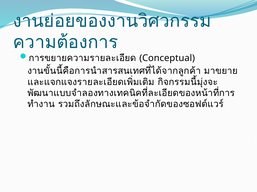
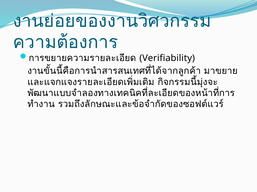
Conceptual: Conceptual -> Verifiability
